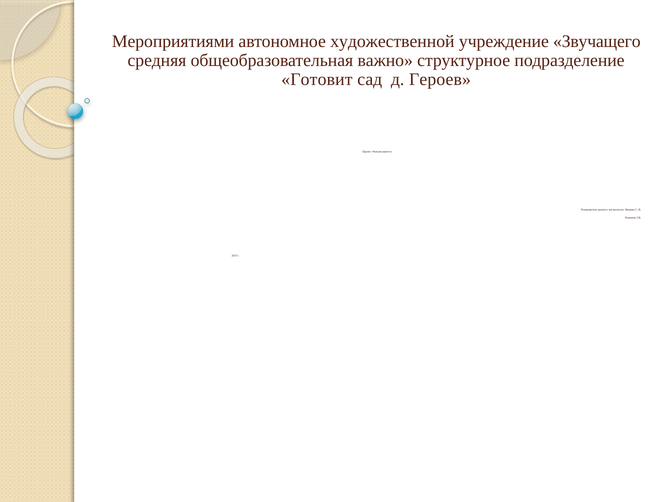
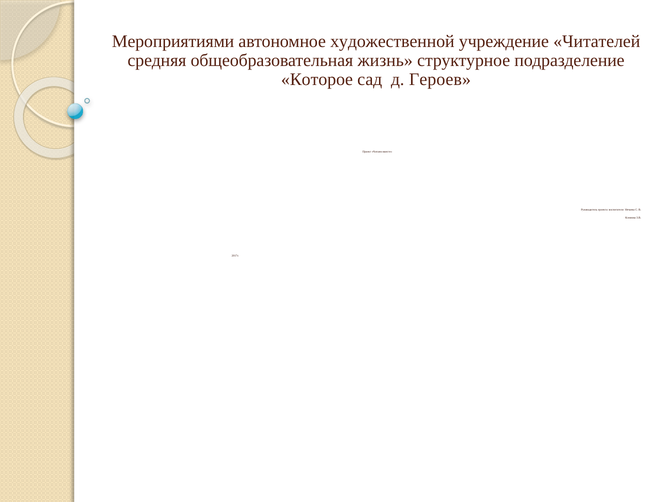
Звучащего: Звучащего -> Читателей
важно: важно -> жизнь
Готовит: Готовит -> Которое
